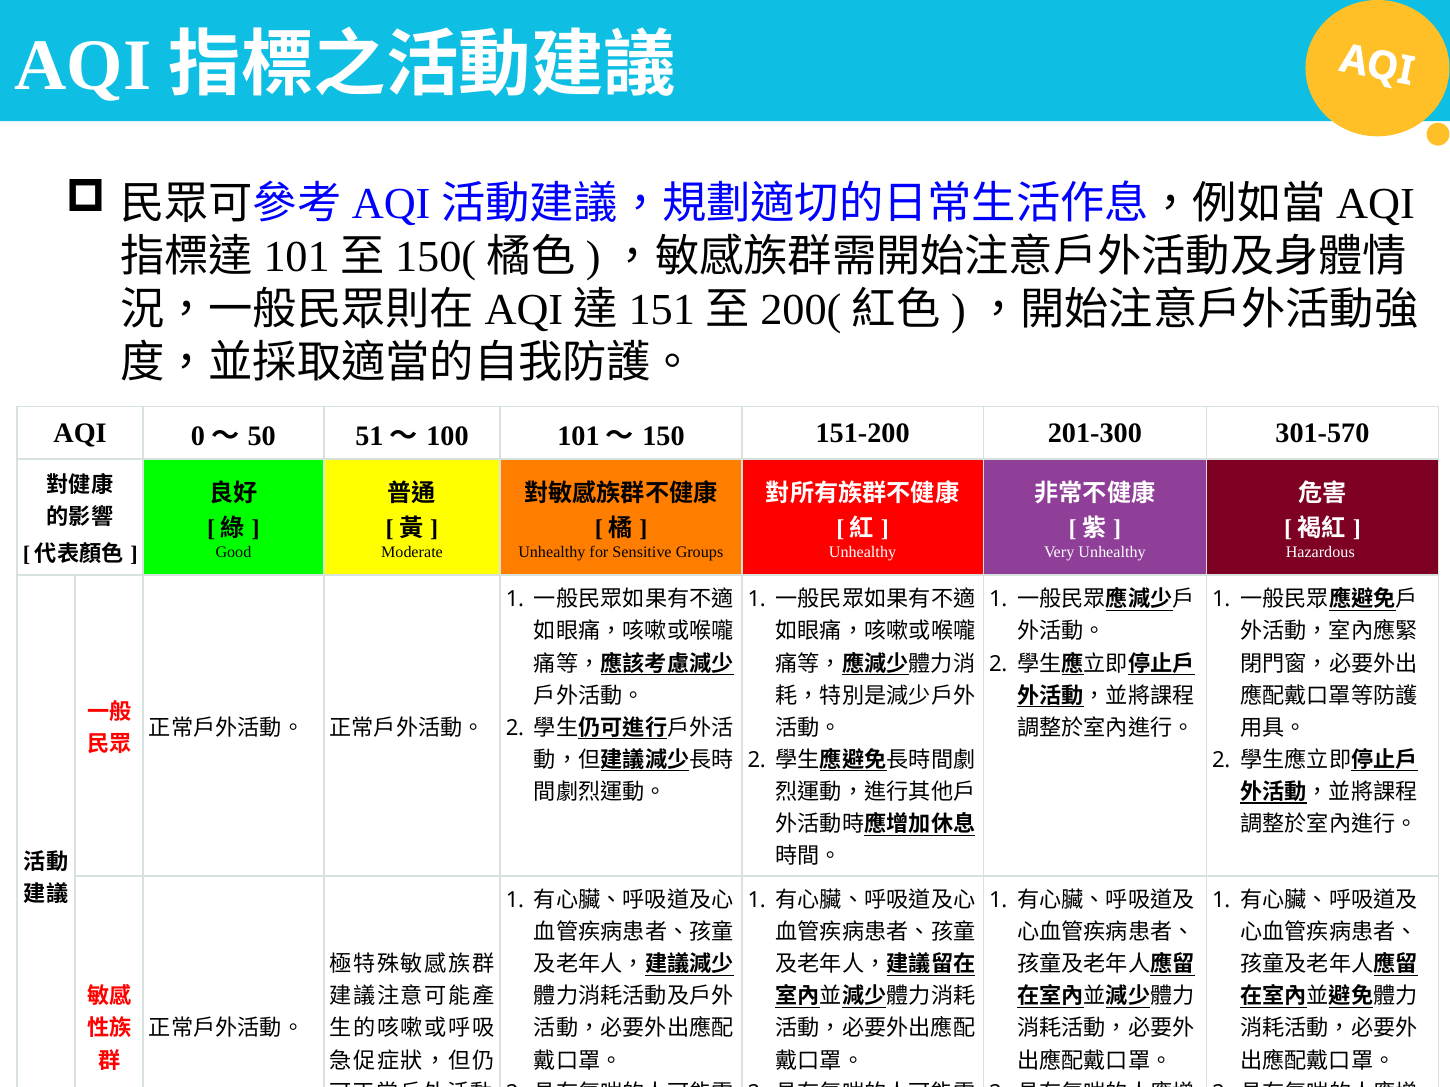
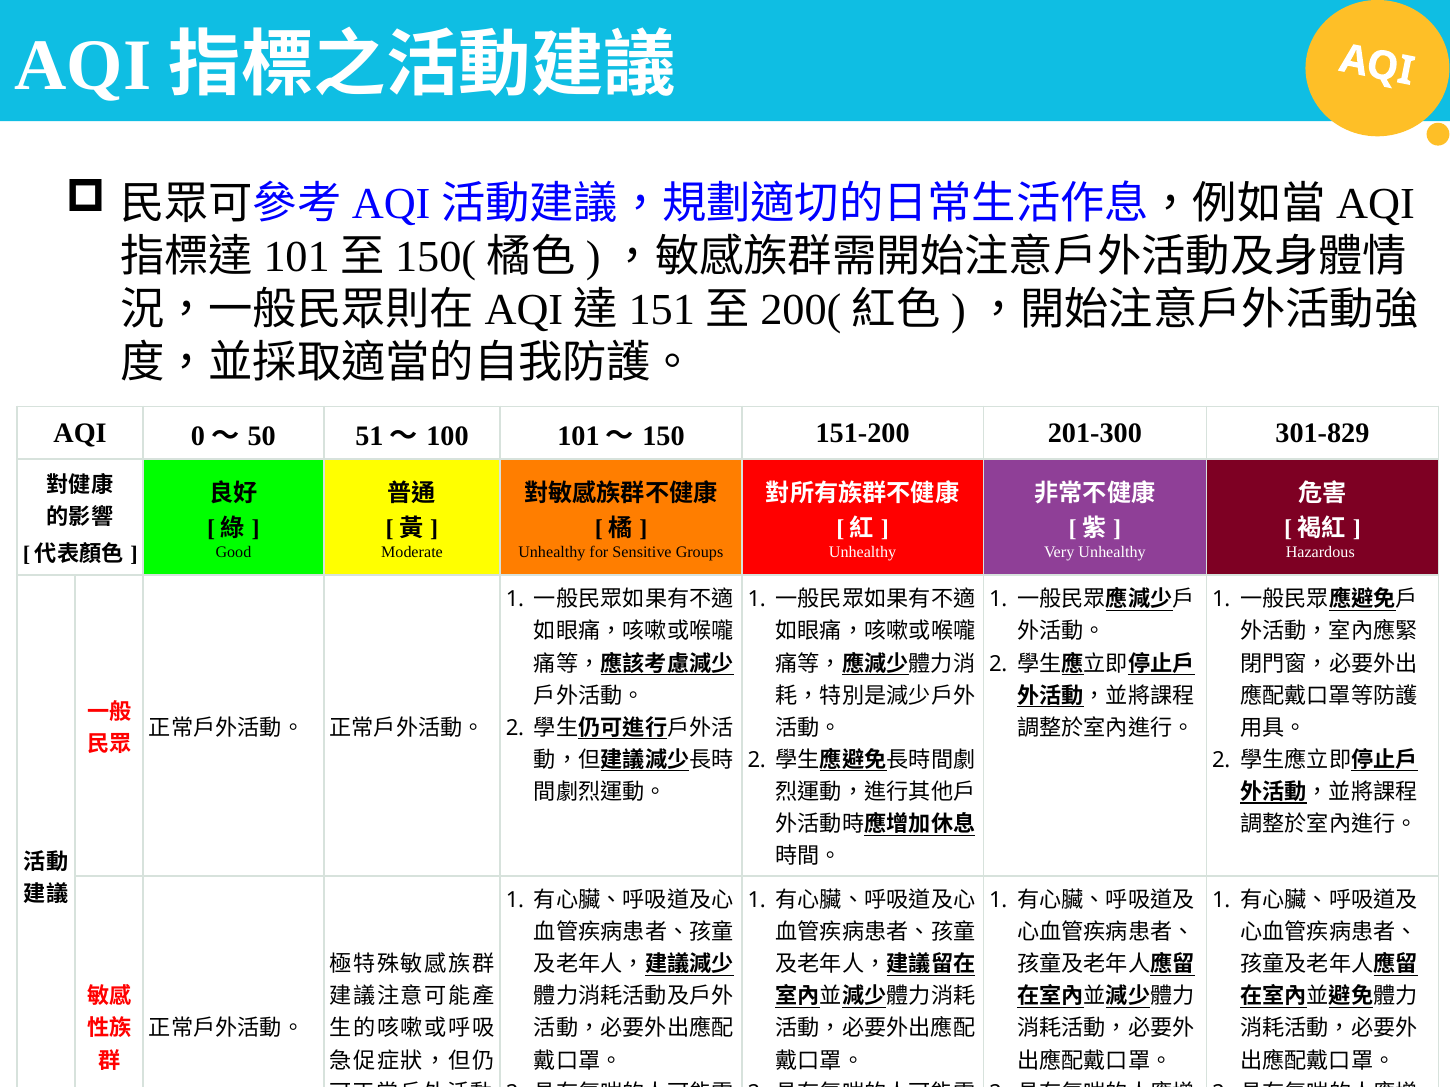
301-570: 301-570 -> 301-829
